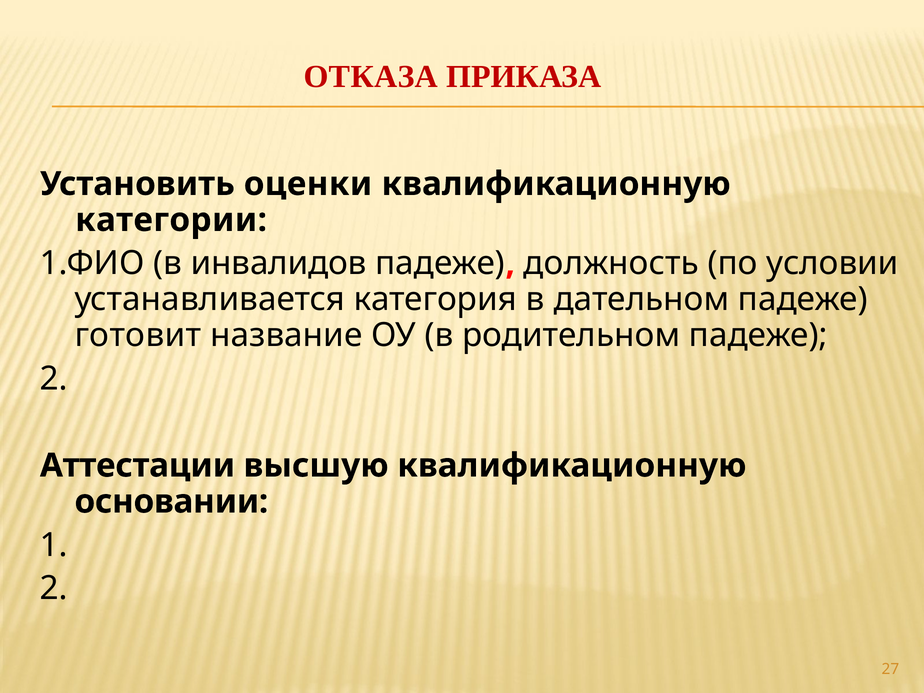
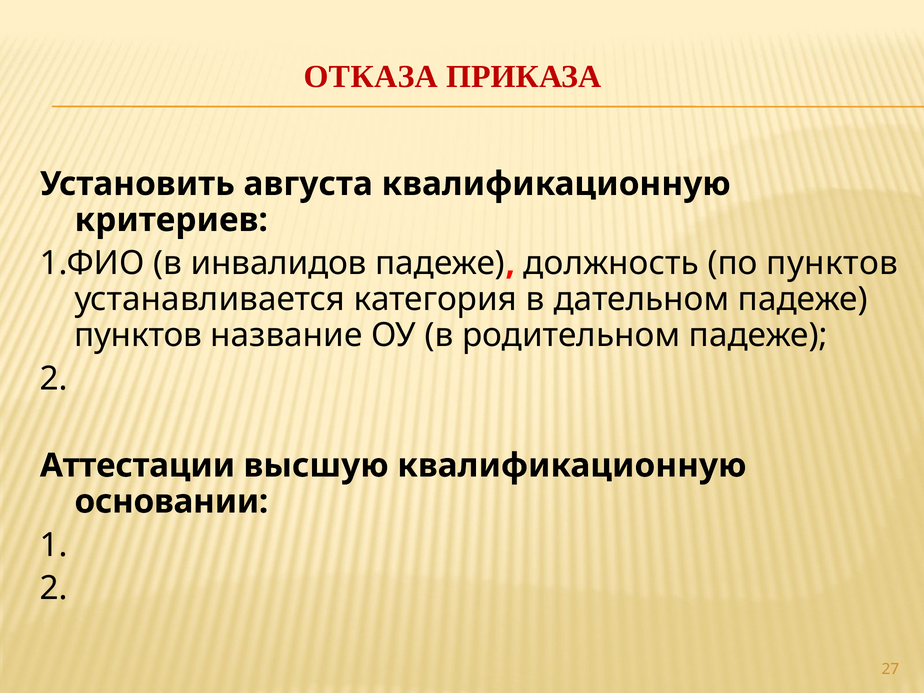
оценки: оценки -> августа
категории: категории -> критериев
по условии: условии -> пунктов
готовит at (138, 335): готовит -> пунктов
